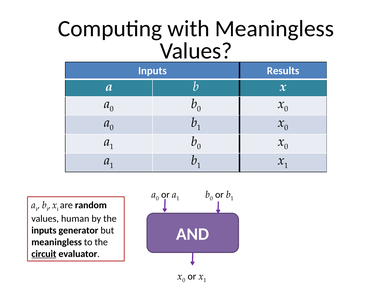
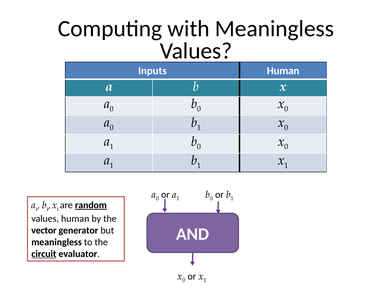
Inputs Results: Results -> Human
random underline: none -> present
inputs at (44, 230): inputs -> vector
